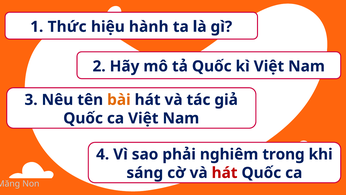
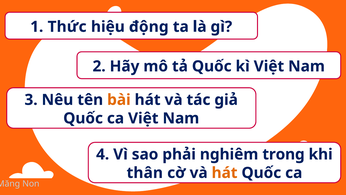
hành: hành -> động
sáng: sáng -> thân
hát at (225, 173) colour: red -> orange
